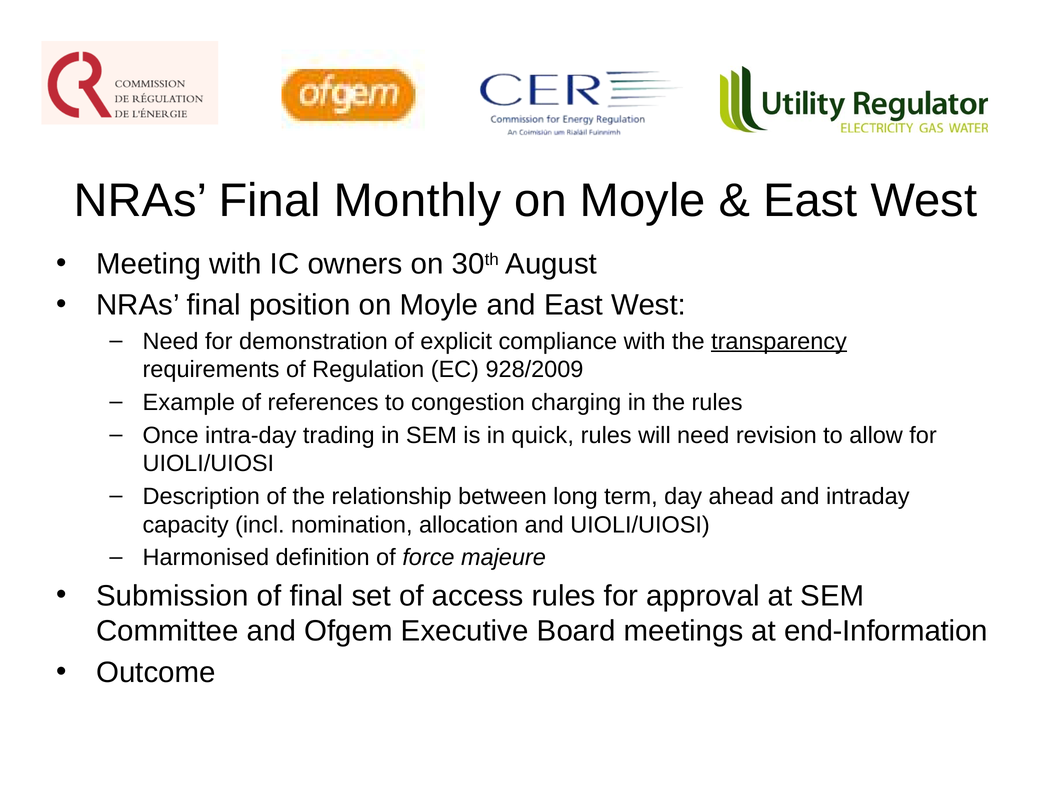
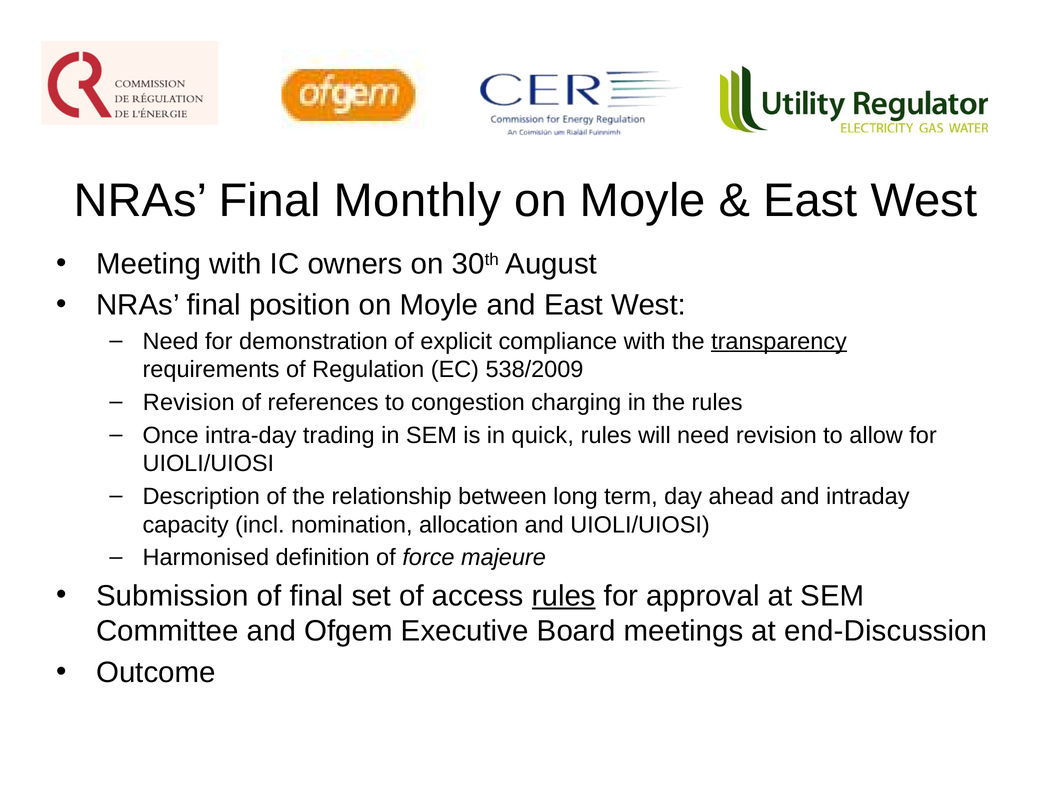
928/2009: 928/2009 -> 538/2009
Example at (189, 402): Example -> Revision
rules at (564, 596) underline: none -> present
end-Information: end-Information -> end-Discussion
